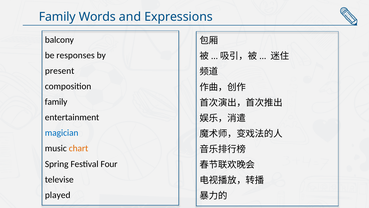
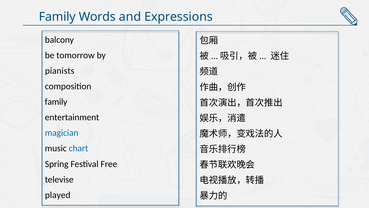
responses: responses -> tomorrow
present: present -> pianists
chart colour: orange -> blue
Four: Four -> Free
